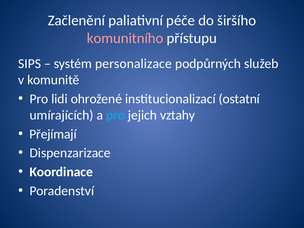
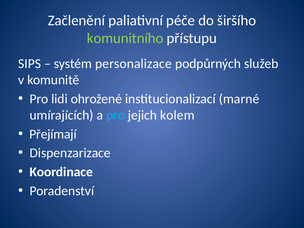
komunitního colour: pink -> light green
ostatní: ostatní -> marné
vztahy: vztahy -> kolem
